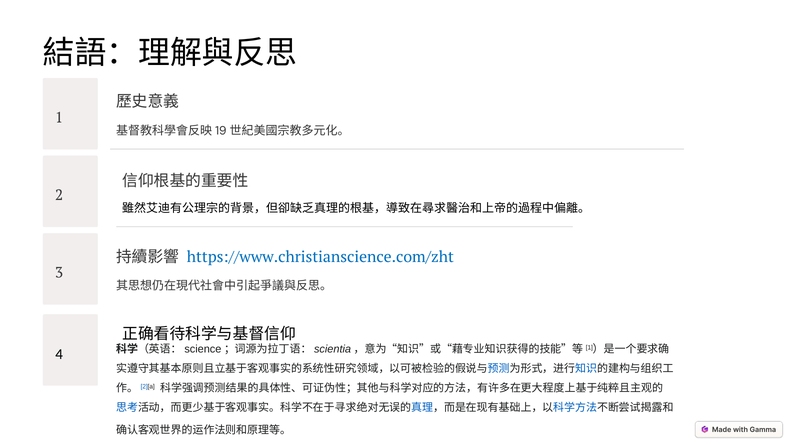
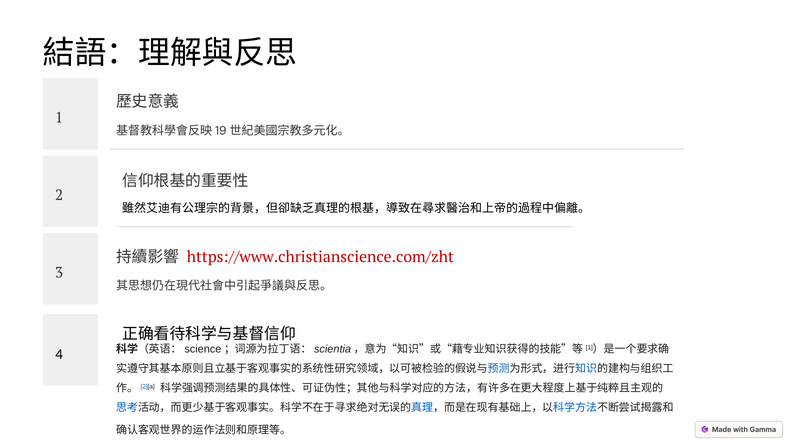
https://www.christianscience.com/zht colour: blue -> red
